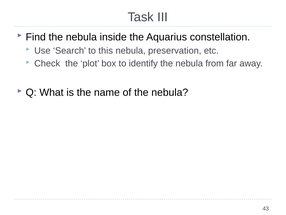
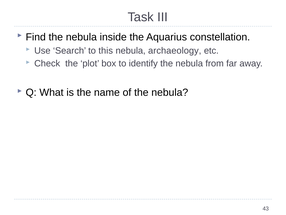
preservation: preservation -> archaeology
